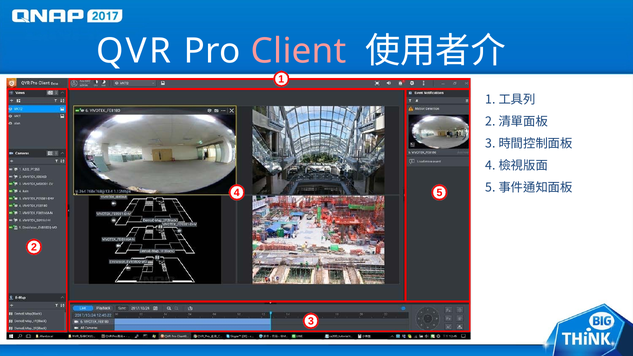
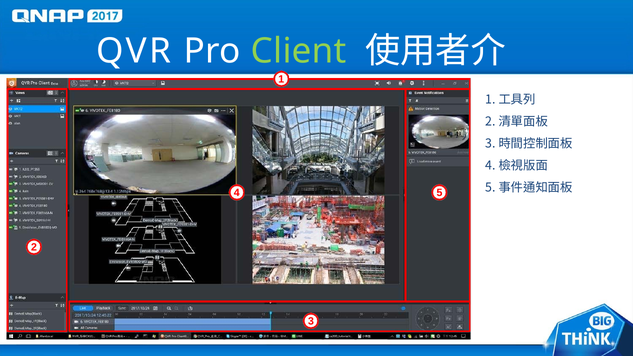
Client colour: pink -> light green
